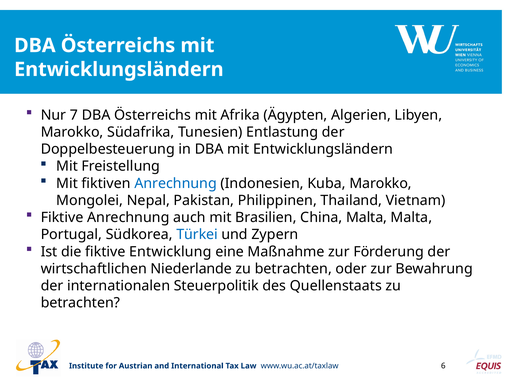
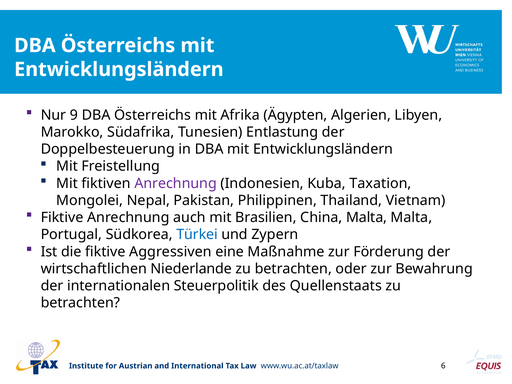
7: 7 -> 9
Anrechnung at (176, 183) colour: blue -> purple
Kuba Marokko: Marokko -> Taxation
Entwicklung: Entwicklung -> Aggressiven
